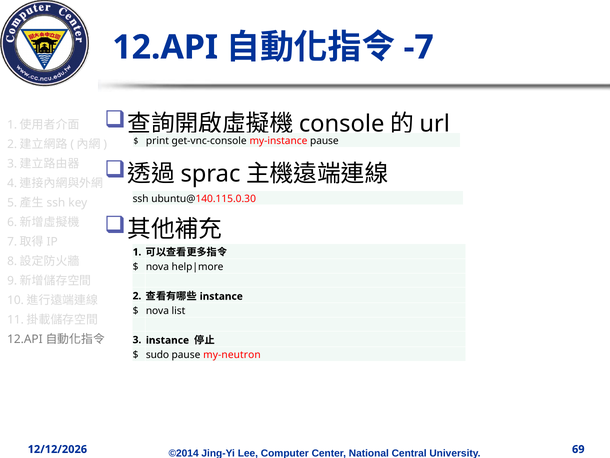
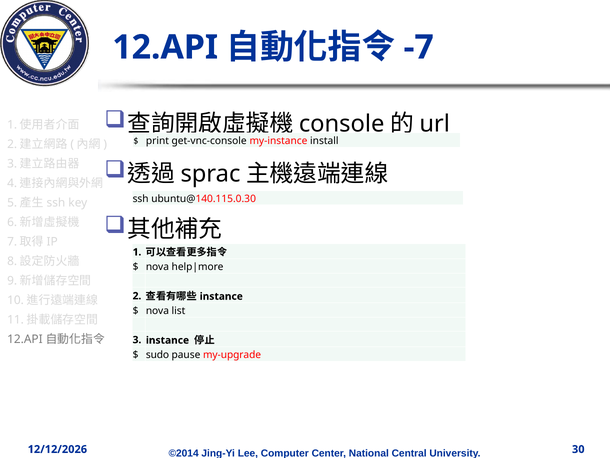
my-instance pause: pause -> install
my-neutron: my-neutron -> my-upgrade
69: 69 -> 30
